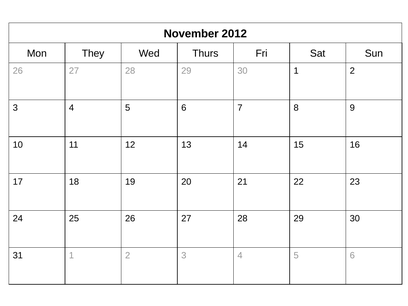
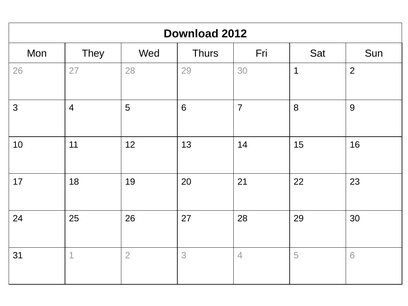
November: November -> Download
